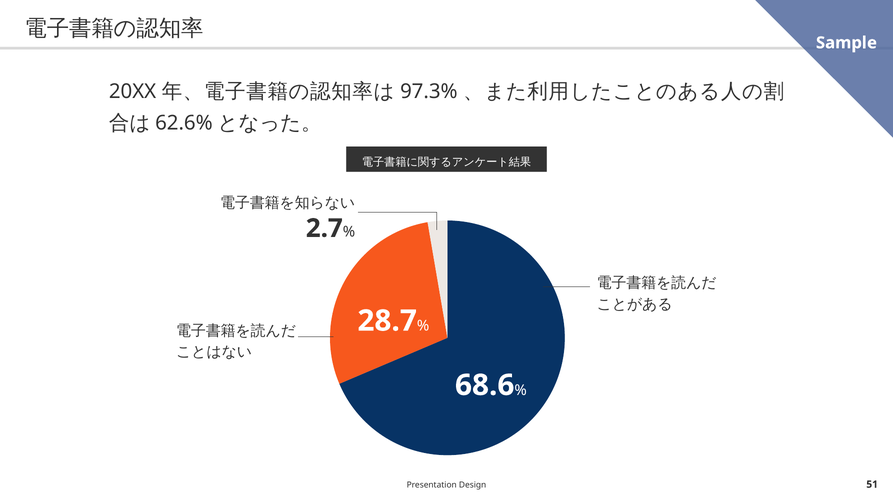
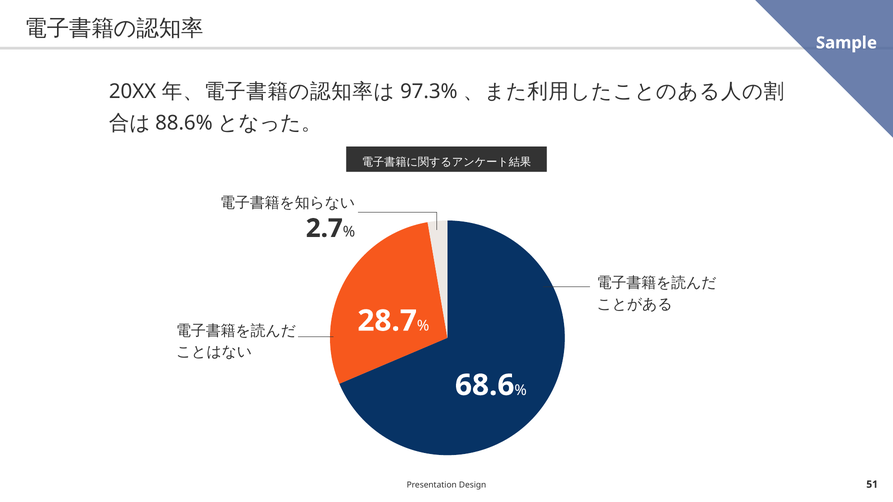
62.6%: 62.6% -> 88.6%
